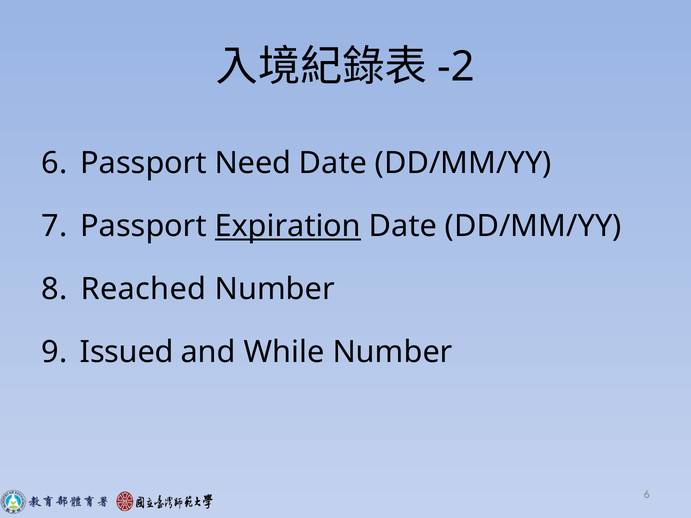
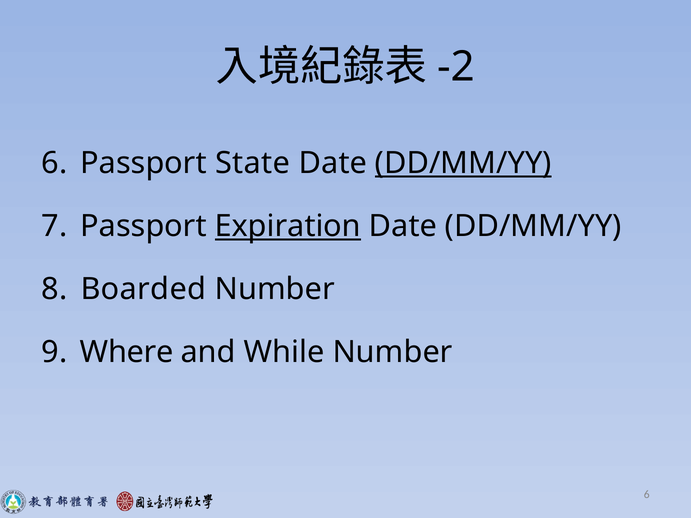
Need: Need -> State
DD/MM/YY at (463, 163) underline: none -> present
Reached: Reached -> Boarded
Issued: Issued -> Where
